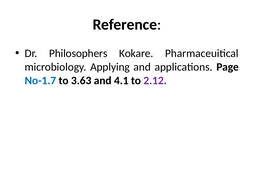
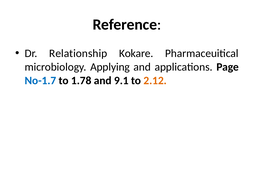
Philosophers: Philosophers -> Relationship
3.63: 3.63 -> 1.78
4.1: 4.1 -> 9.1
2.12 colour: purple -> orange
